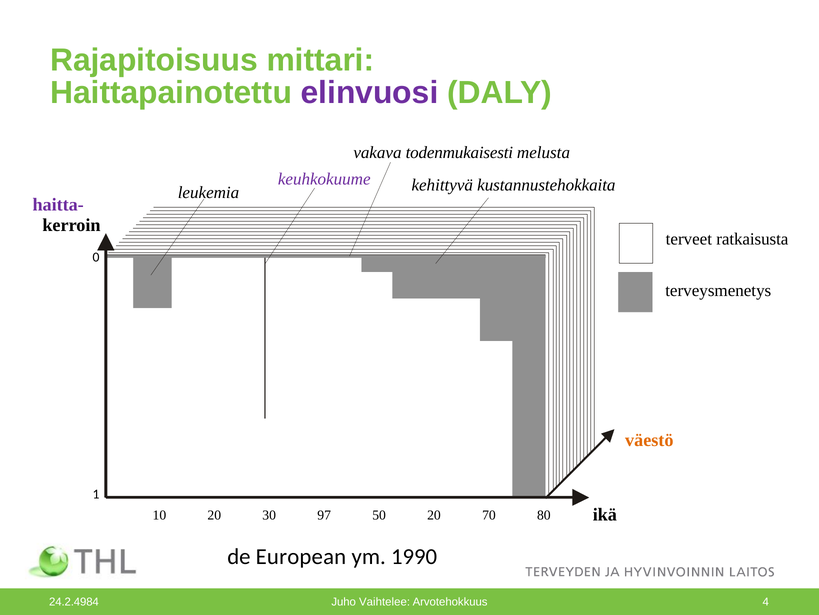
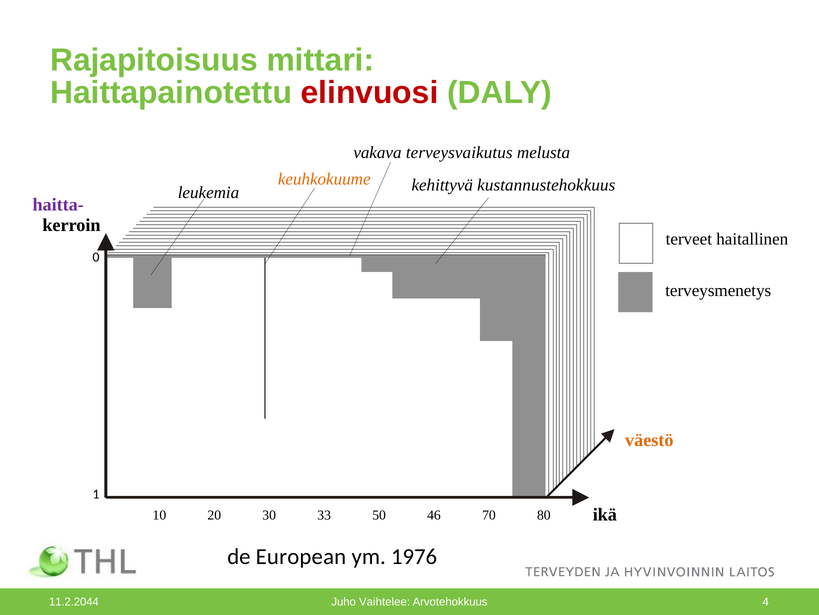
elinvuosi colour: purple -> red
todenmukaisesti: todenmukaisesti -> terveysvaikutus
keuhkokuume colour: purple -> orange
kustannustehokkaita: kustannustehokkaita -> kustannustehokkuus
ratkaisusta: ratkaisusta -> haitallinen
97: 97 -> 33
50 20: 20 -> 46
1990: 1990 -> 1976
24.2.4984: 24.2.4984 -> 11.2.2044
